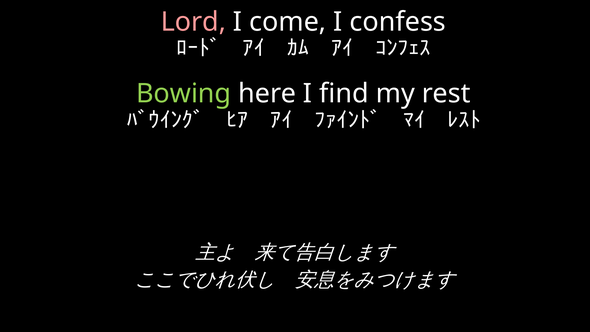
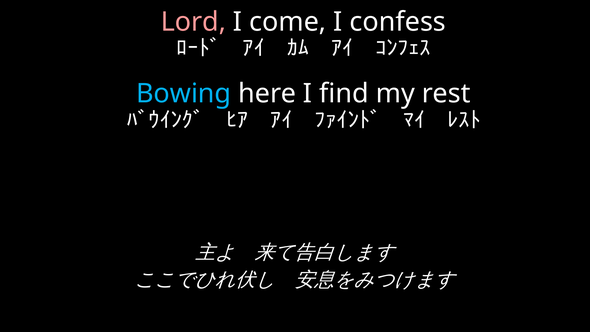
Bowing colour: light green -> light blue
